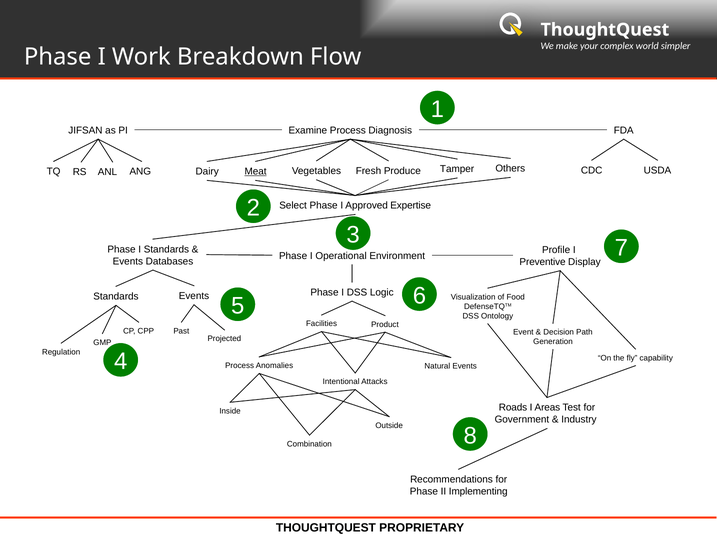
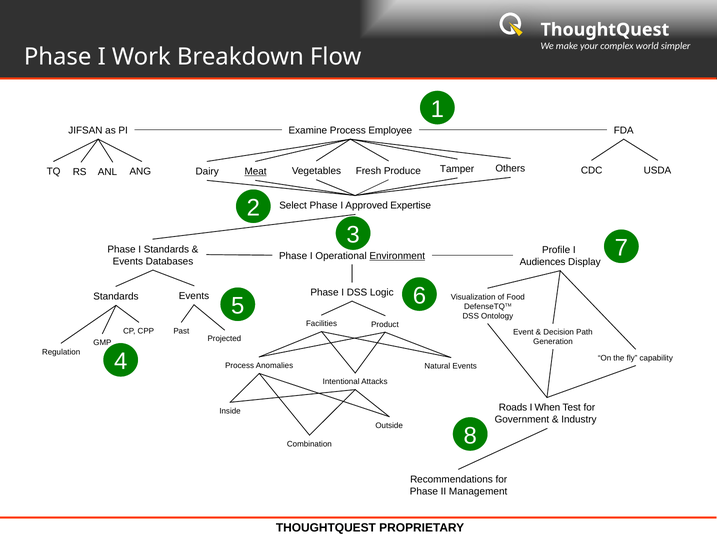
Diagnosis: Diagnosis -> Employee
Environment underline: none -> present
Preventive: Preventive -> Audiences
Areas: Areas -> When
Implementing: Implementing -> Management
